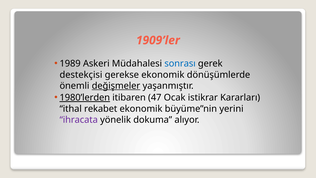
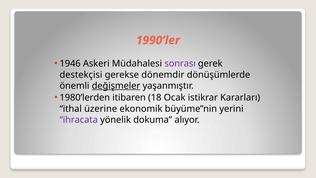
1909’ler: 1909’ler -> 1990’ler
1989: 1989 -> 1946
sonrası colour: blue -> purple
gerekse ekonomik: ekonomik -> dönemdir
1980’lerden underline: present -> none
47: 47 -> 18
rekabet: rekabet -> üzerine
